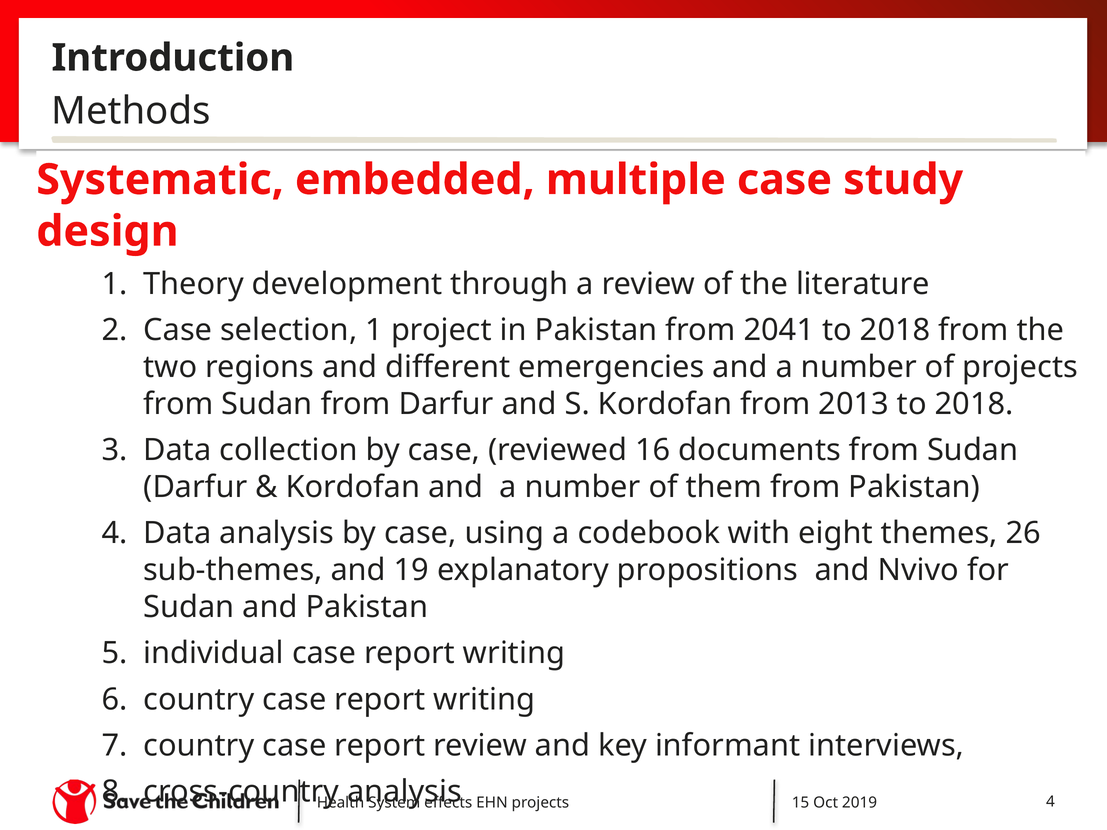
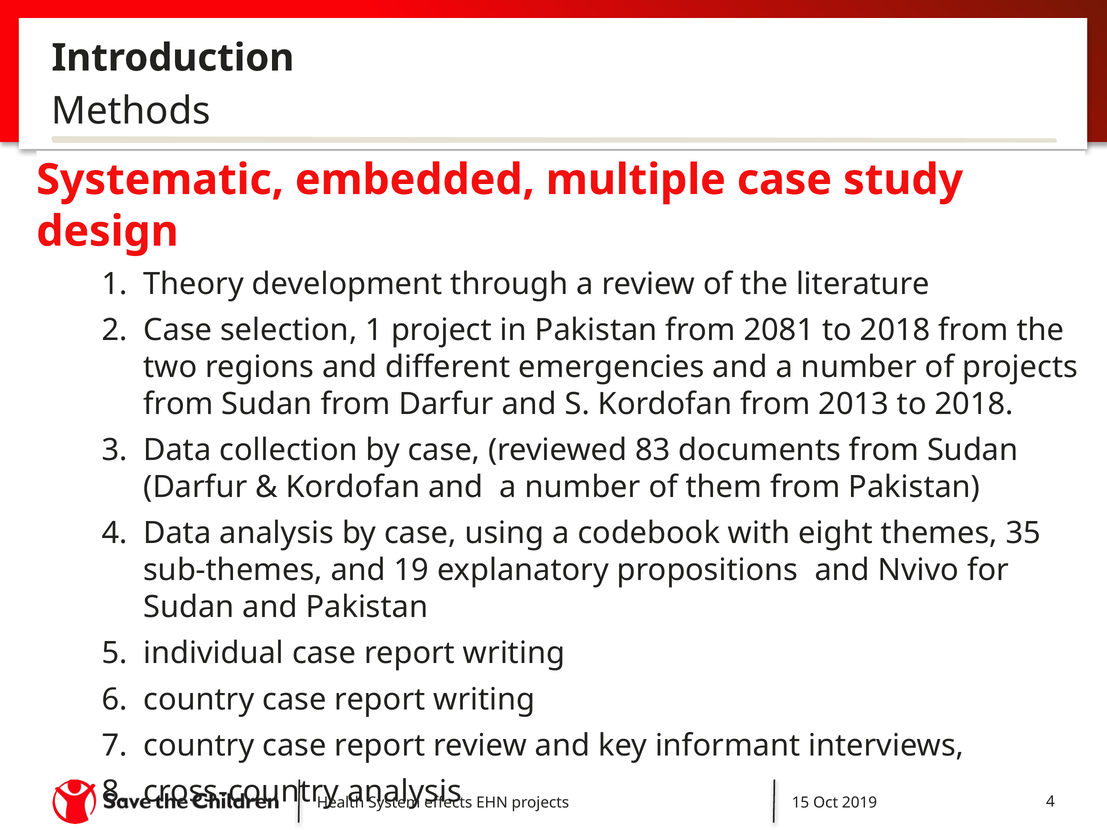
2041: 2041 -> 2081
16: 16 -> 83
26: 26 -> 35
